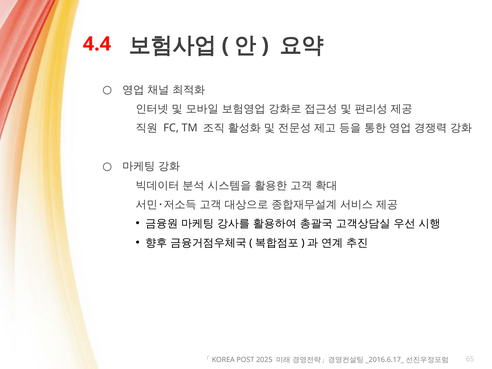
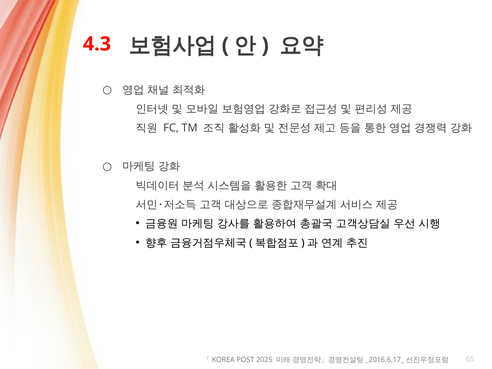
4.4: 4.4 -> 4.3
